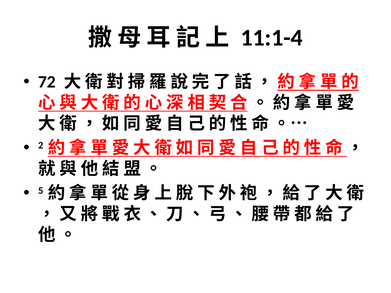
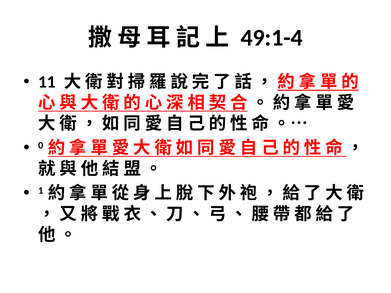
11:1-4: 11:1-4 -> 49:1-4
72: 72 -> 11
2: 2 -> 0
5: 5 -> 1
